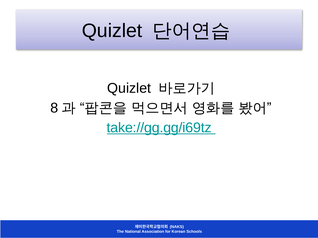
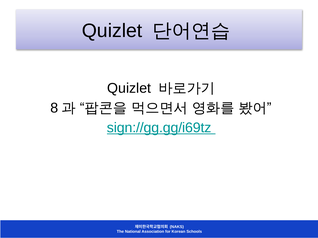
take://gg.gg/i69tz: take://gg.gg/i69tz -> sign://gg.gg/i69tz
